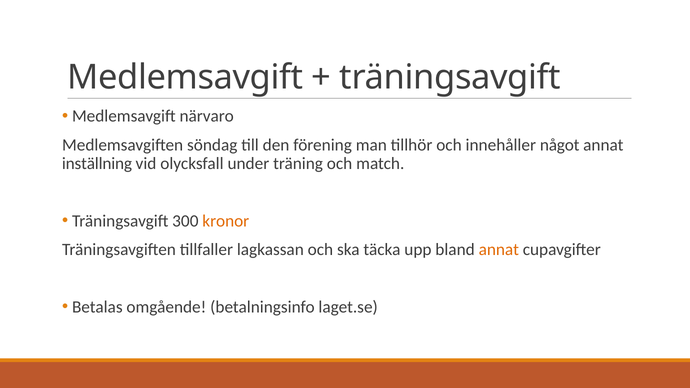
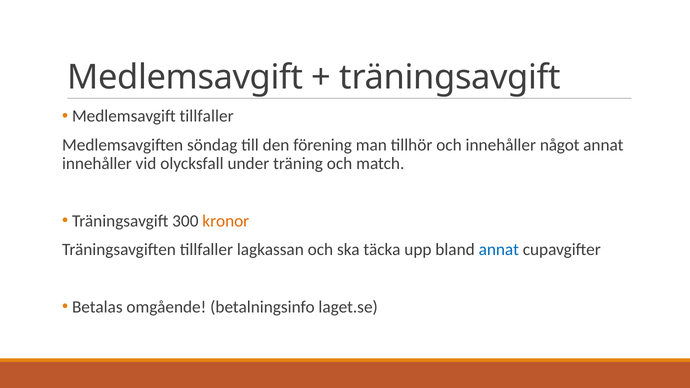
Medlemsavgift närvaro: närvaro -> tillfaller
inställning at (97, 164): inställning -> innehåller
annat at (499, 250) colour: orange -> blue
